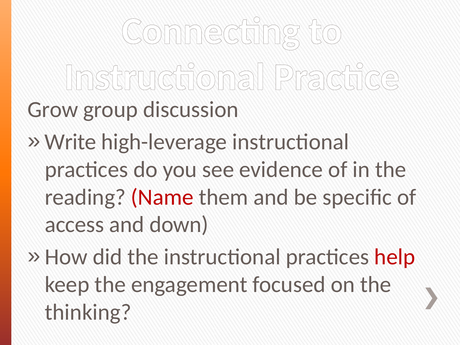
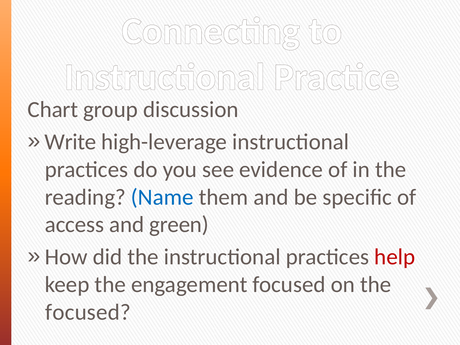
Grow: Grow -> Chart
Name colour: red -> blue
down: down -> green
thinking at (88, 312): thinking -> focused
